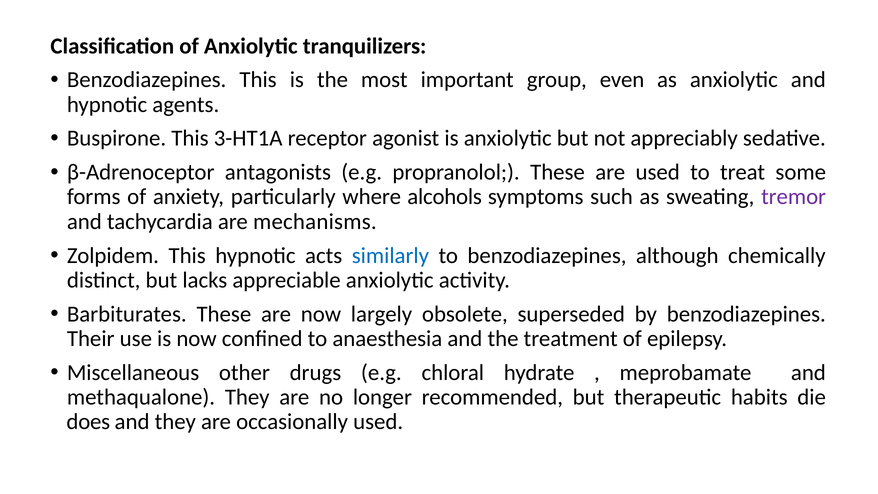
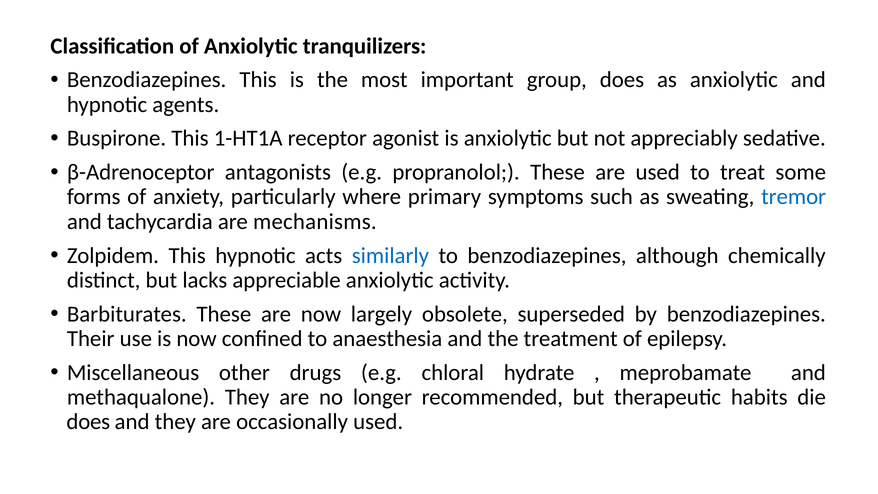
group even: even -> does
3-HT1A: 3-HT1A -> 1-HT1A
alcohols: alcohols -> primary
tremor colour: purple -> blue
